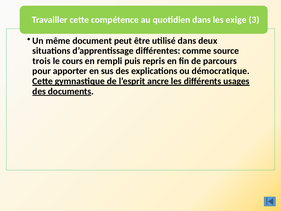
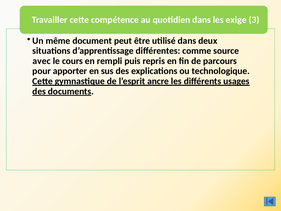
trois: trois -> avec
démocratique: démocratique -> technologique
